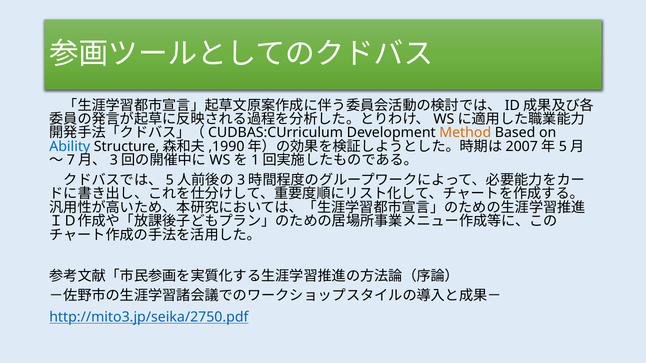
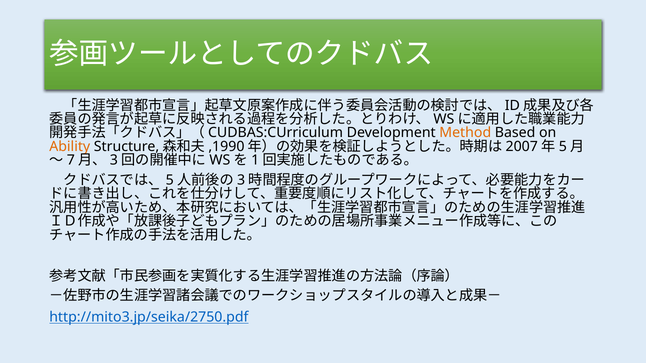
Ability colour: blue -> orange
